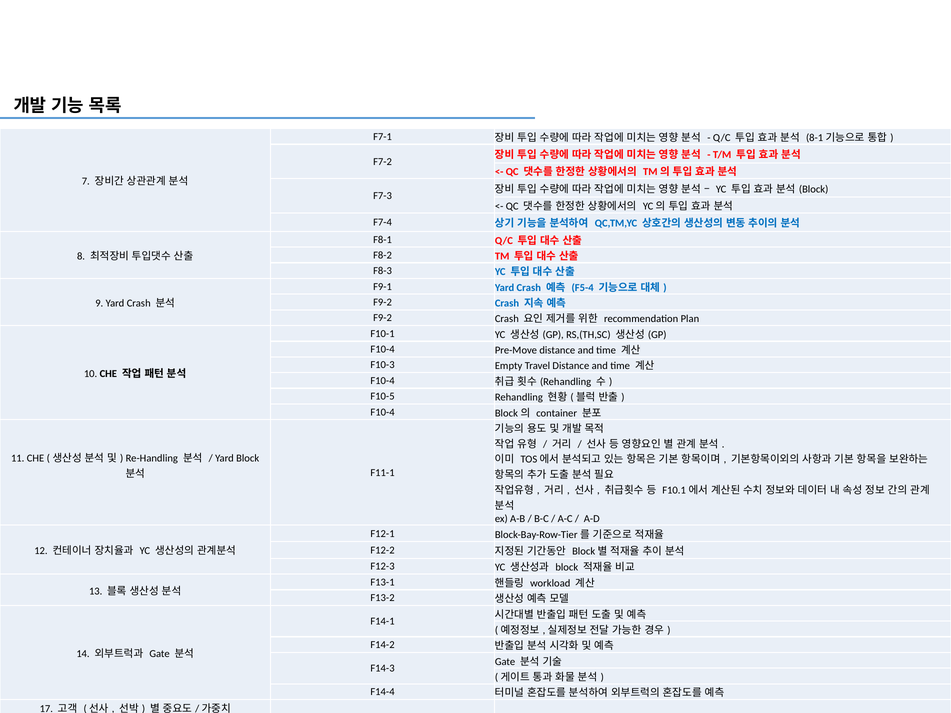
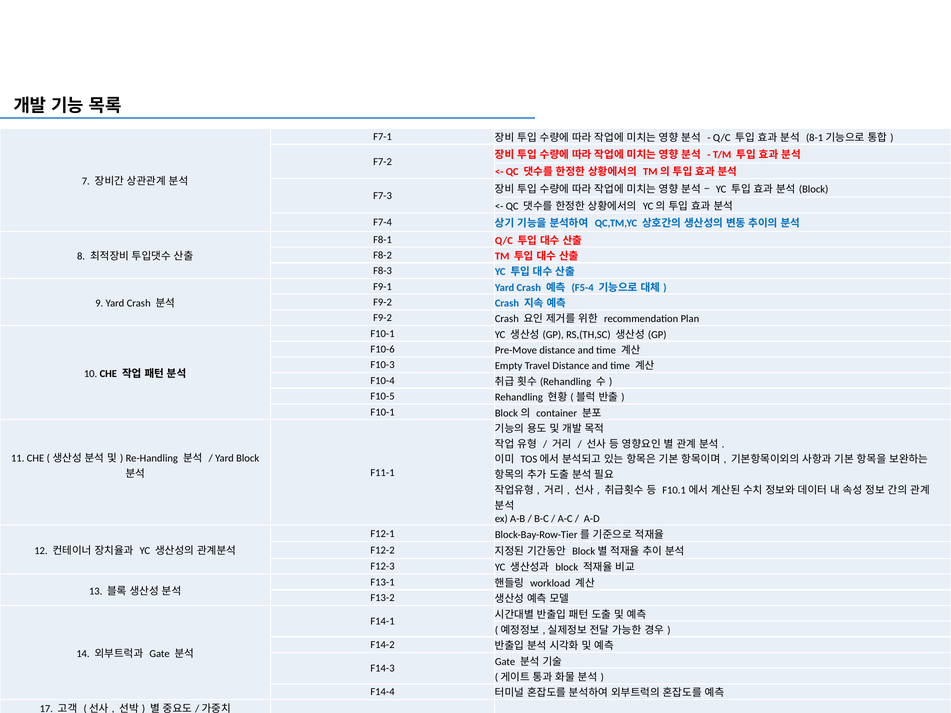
F10-4 at (383, 349): F10-4 -> F10-6
F10-4 at (383, 412): F10-4 -> F10-1
